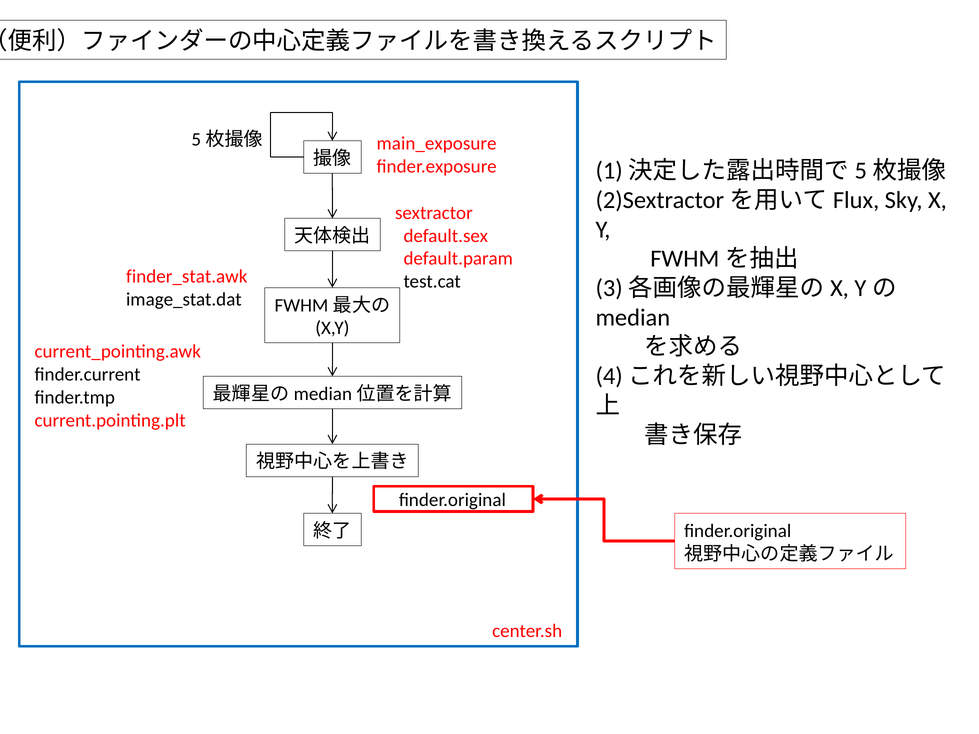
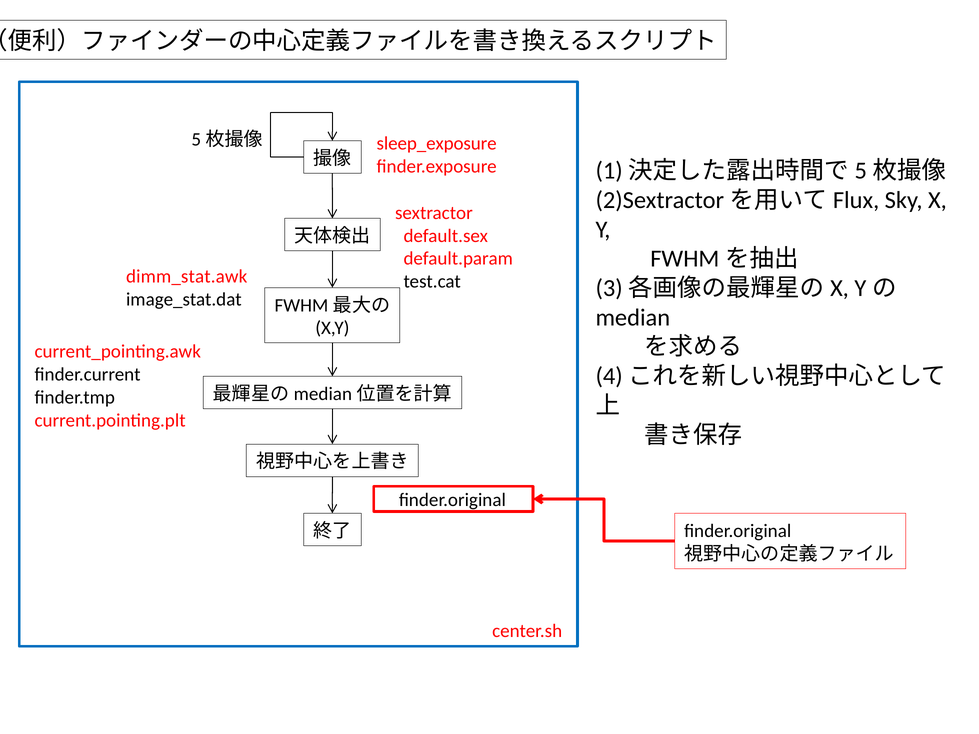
main_exposure: main_exposure -> sleep_exposure
finder_stat.awk: finder_stat.awk -> dimm_stat.awk
